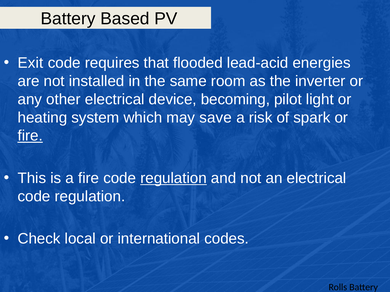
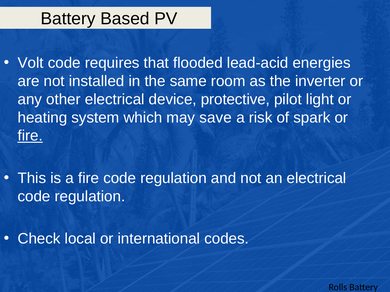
Exit: Exit -> Volt
becoming: becoming -> protective
regulation at (174, 178) underline: present -> none
